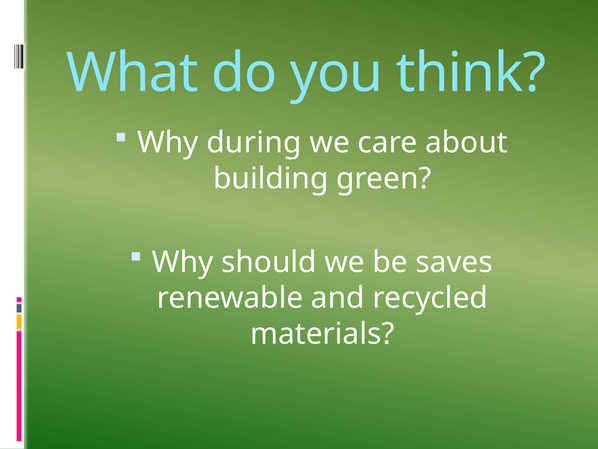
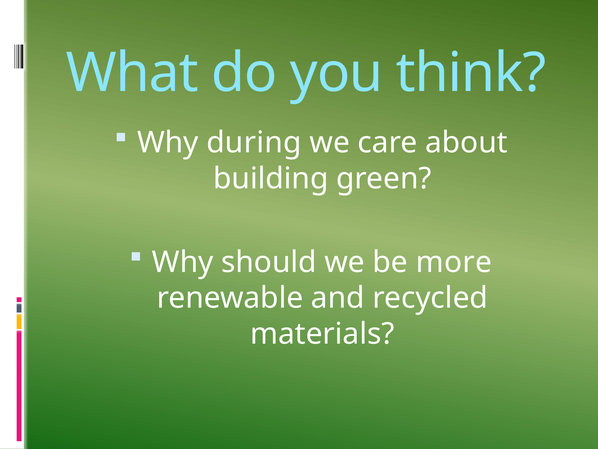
saves: saves -> more
